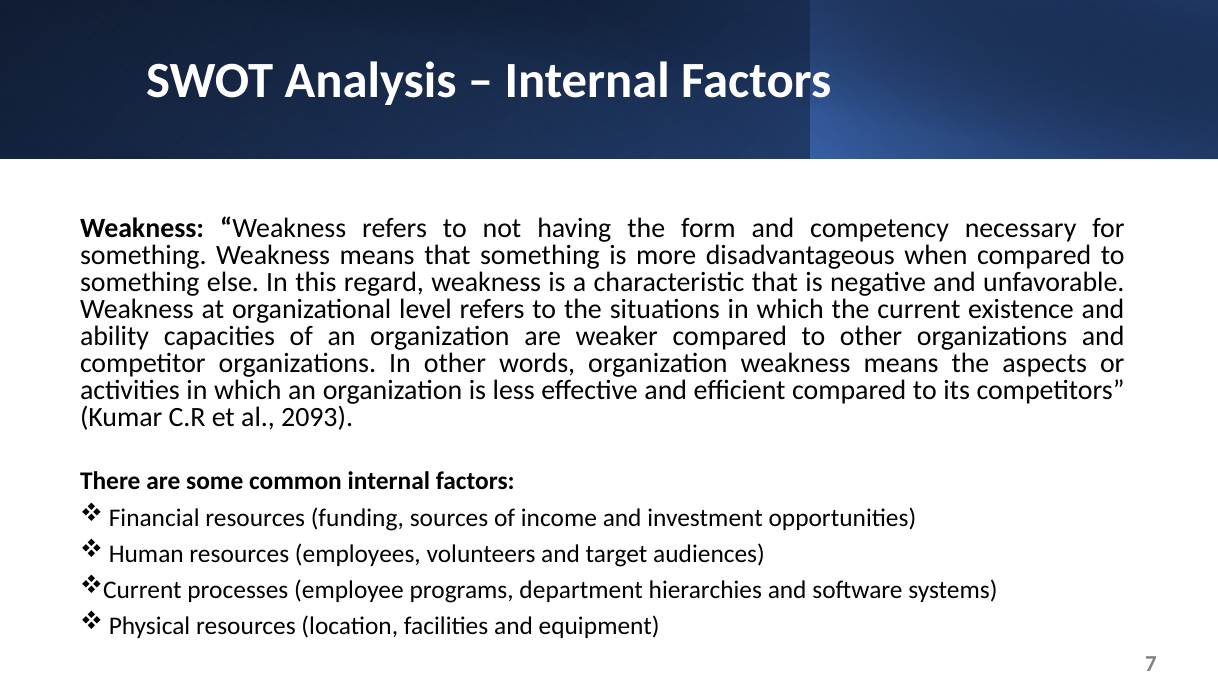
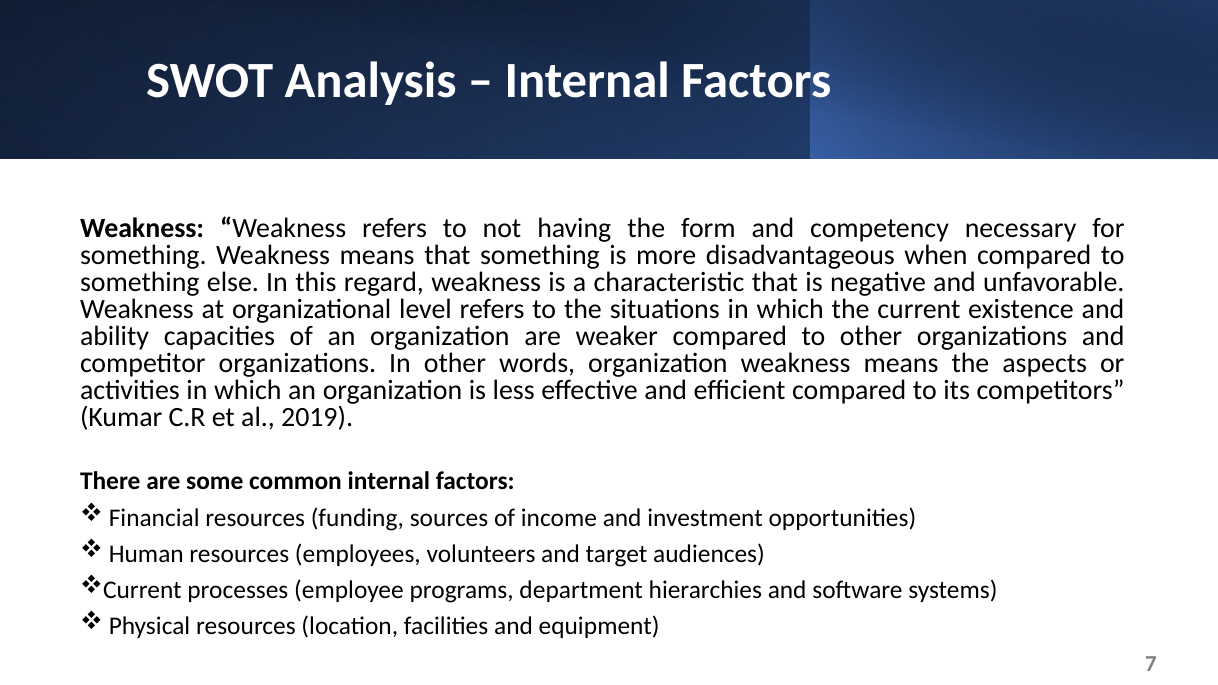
2093: 2093 -> 2019
